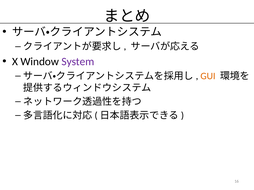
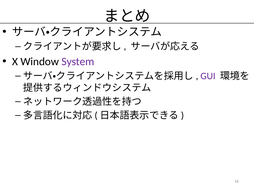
GUI colour: orange -> purple
